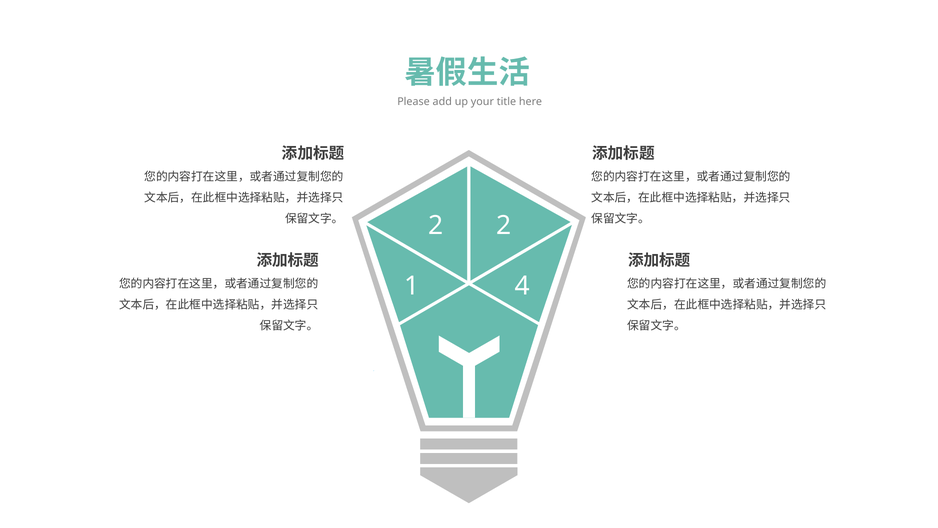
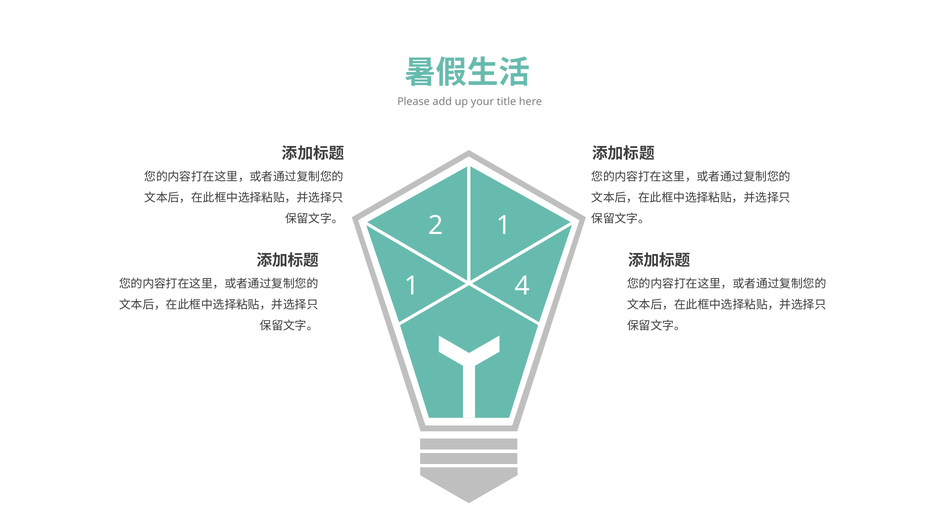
2 2: 2 -> 1
